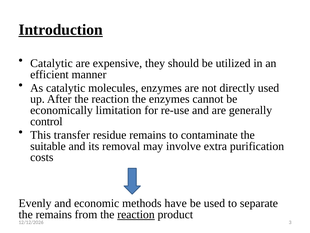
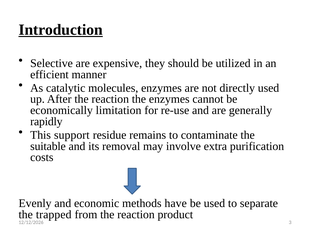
Catalytic at (51, 63): Catalytic -> Selective
control: control -> rapidly
transfer: transfer -> support
the remains: remains -> trapped
reaction at (136, 214) underline: present -> none
